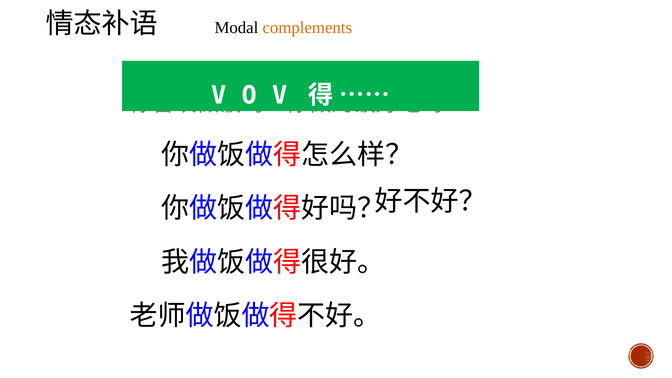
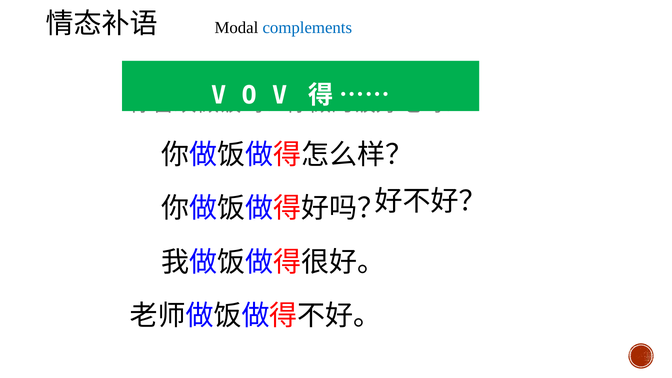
complements colour: orange -> blue
